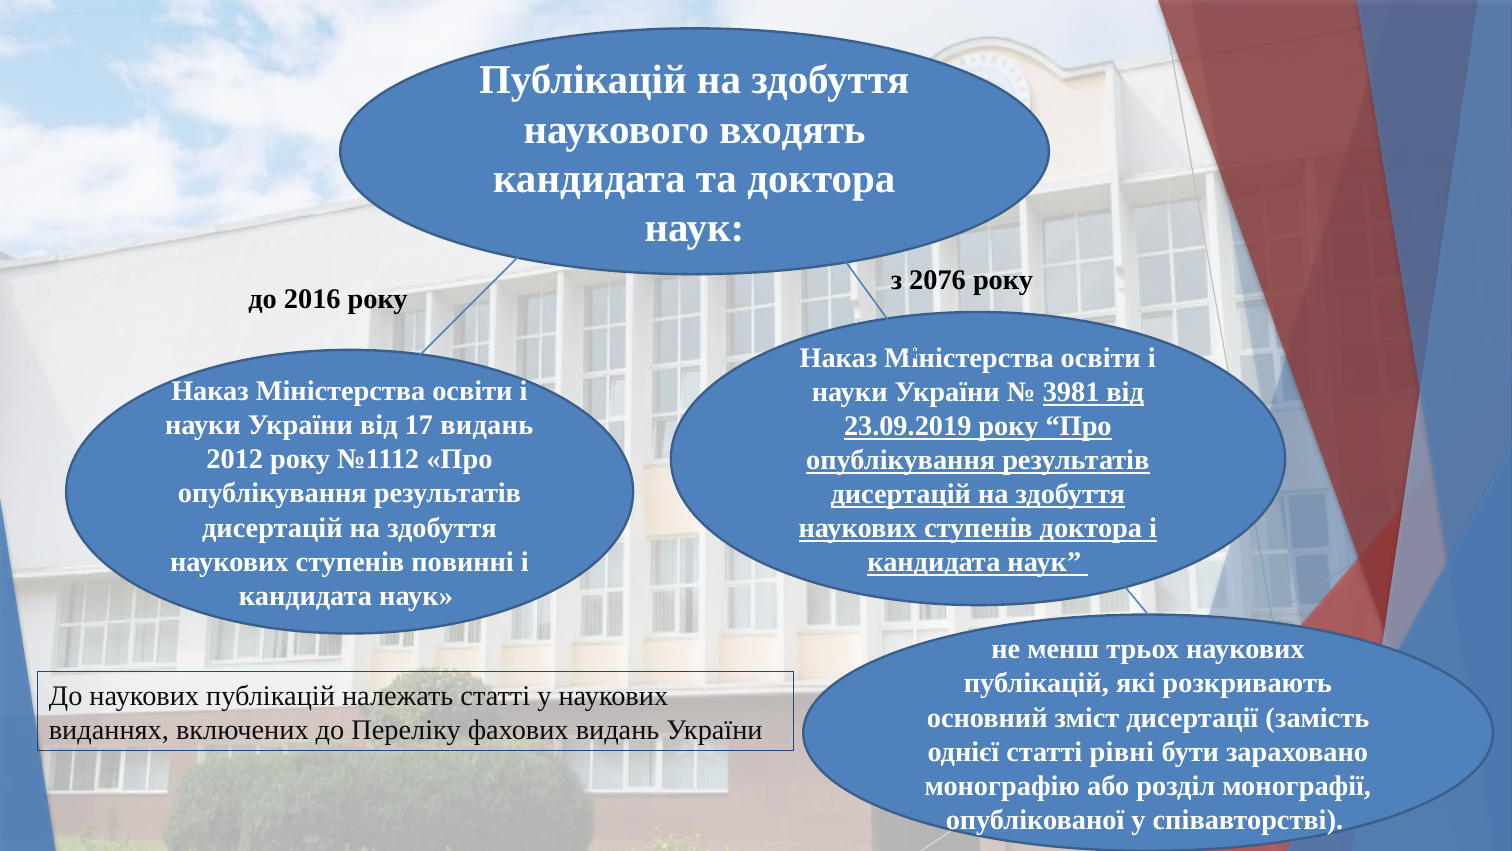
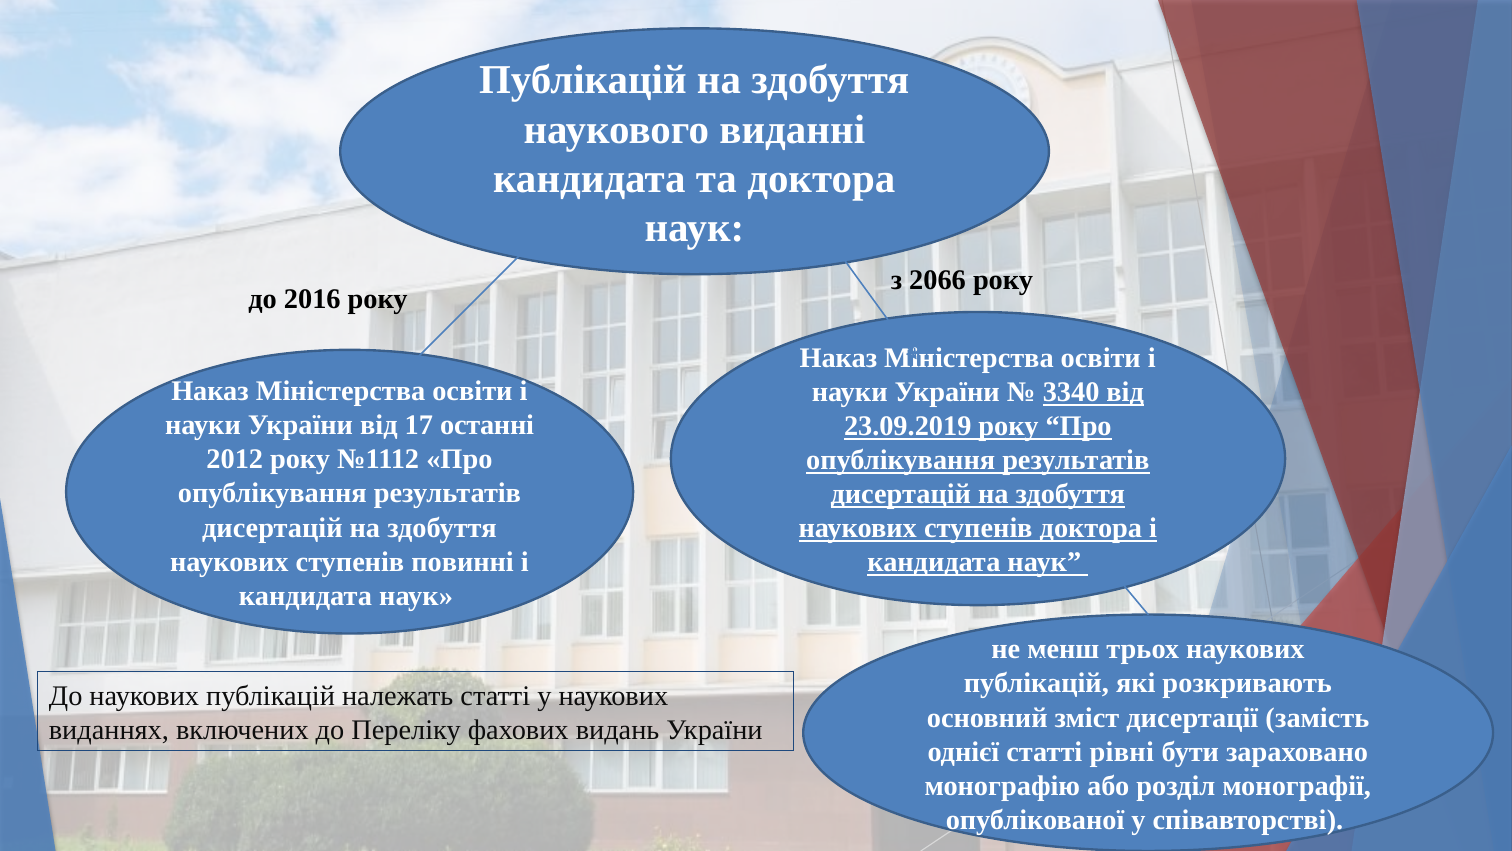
входять: входять -> виданні
2076: 2076 -> 2066
3981: 3981 -> 3340
17 видань: видань -> останні
